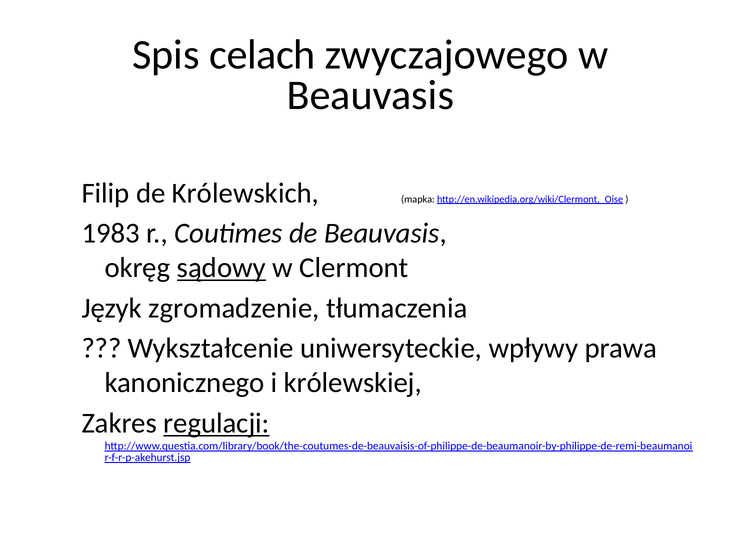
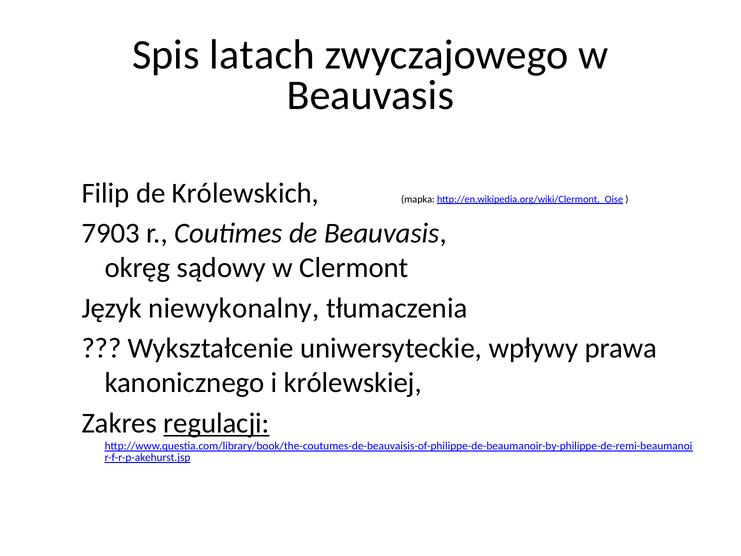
celach: celach -> latach
1983: 1983 -> 7903
sądowy underline: present -> none
zgromadzenie: zgromadzenie -> niewykonalny
